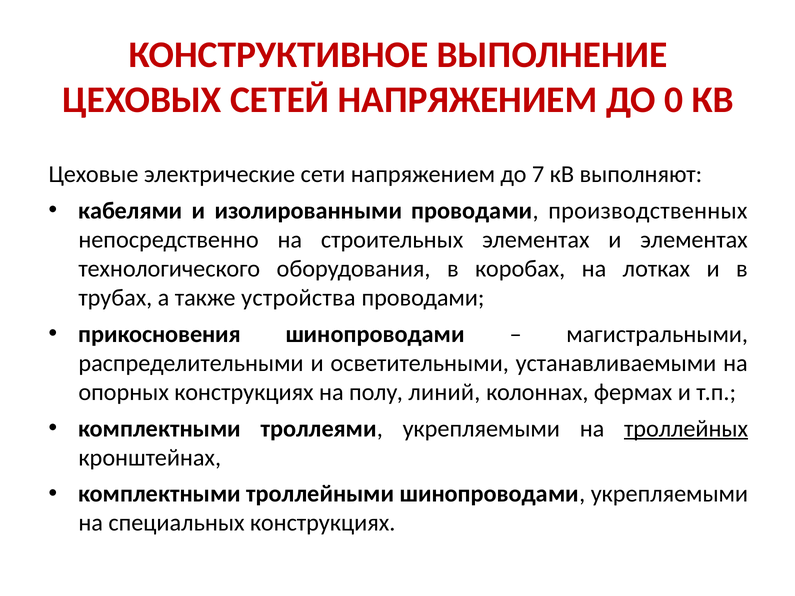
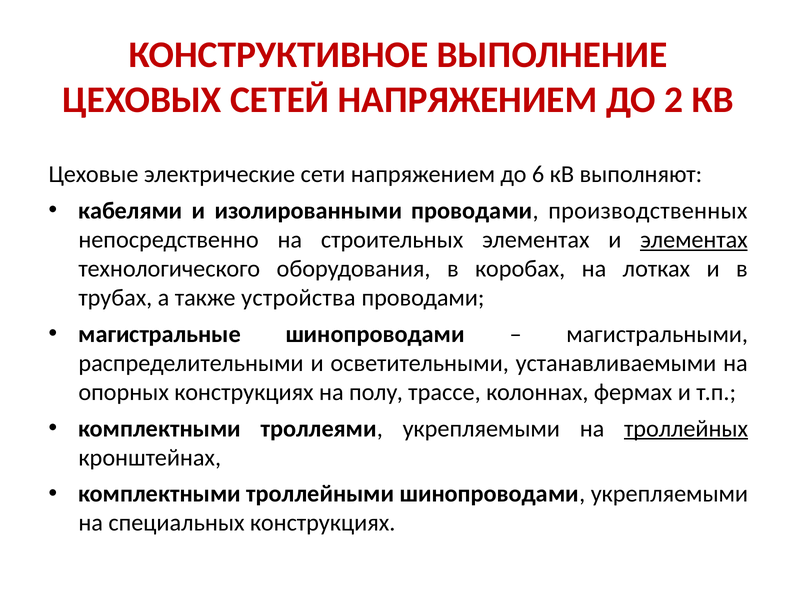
0: 0 -> 2
7: 7 -> 6
элементах at (694, 240) underline: none -> present
прикосновения: прикосновения -> магистральные
линий: линий -> трассе
